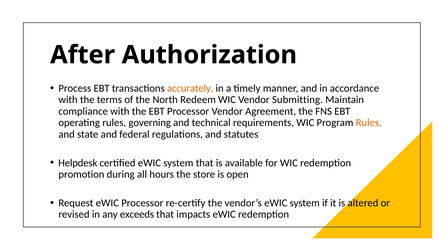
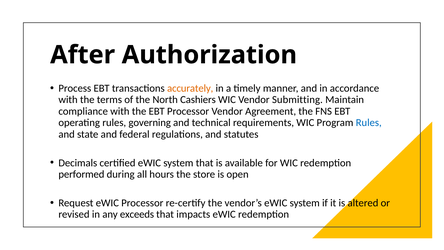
Redeem: Redeem -> Cashiers
Rules at (369, 123) colour: orange -> blue
Helpdesk: Helpdesk -> Decimals
promotion: promotion -> performed
